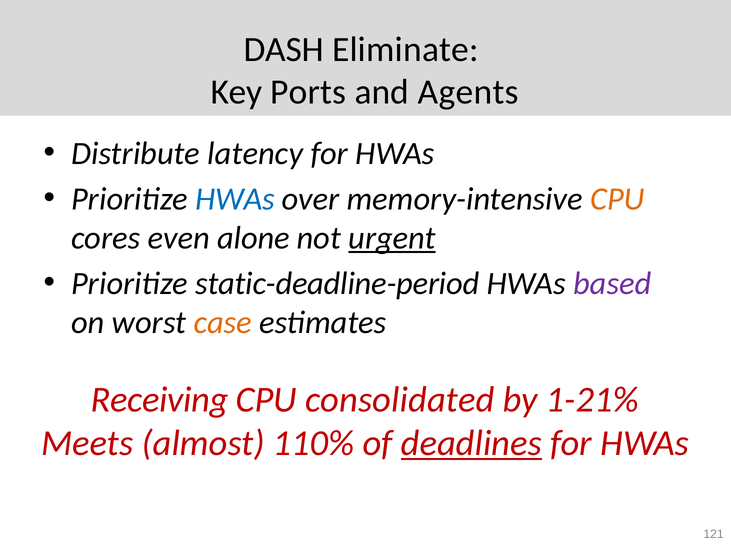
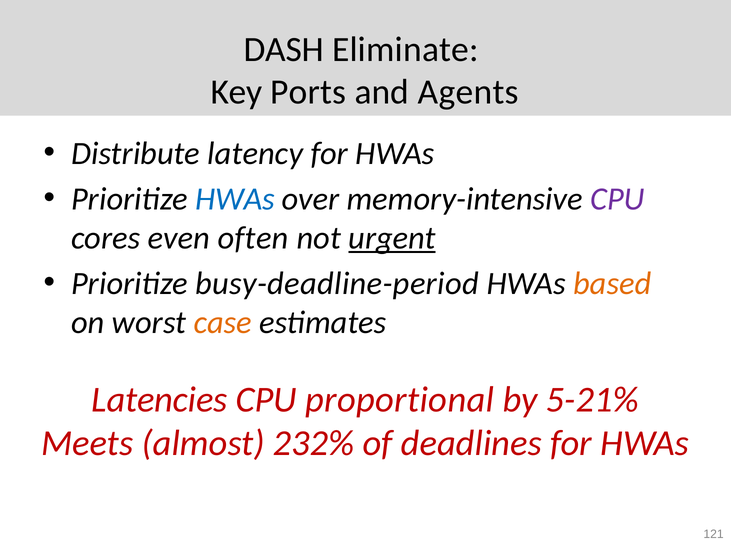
CPU at (618, 199) colour: orange -> purple
alone: alone -> often
static-deadline-period: static-deadline-period -> busy-deadline-period
based colour: purple -> orange
Receiving: Receiving -> Latencies
consolidated: consolidated -> proportional
1-21%: 1-21% -> 5-21%
110%: 110% -> 232%
deadlines underline: present -> none
